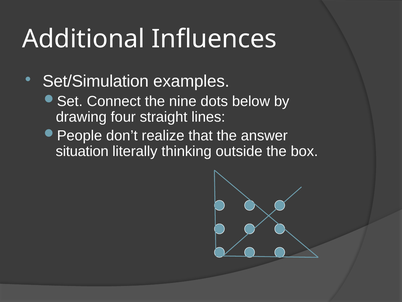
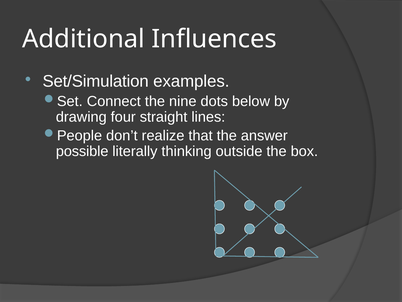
situation: situation -> possible
